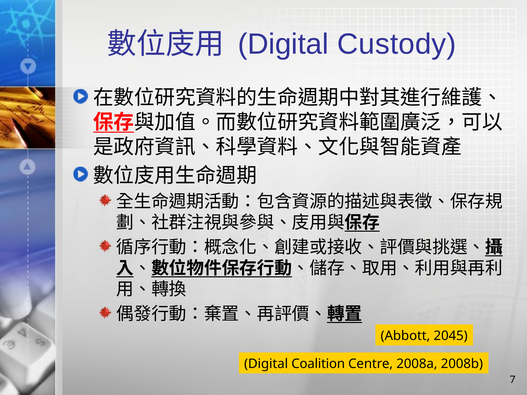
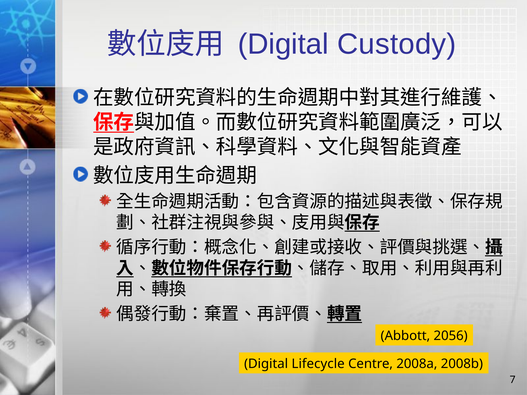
2045: 2045 -> 2056
Coalition: Coalition -> Lifecycle
